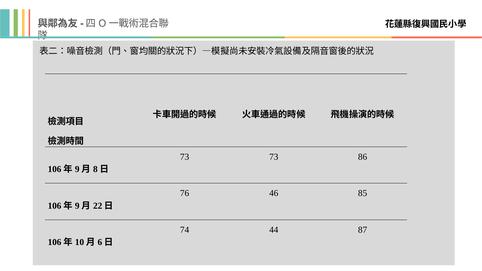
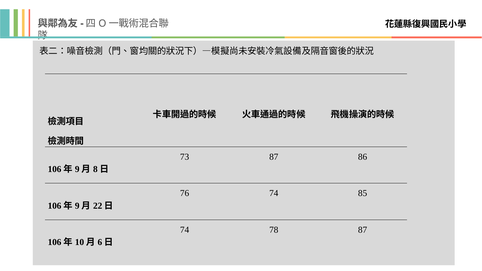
73 73: 73 -> 87
76 46: 46 -> 74
44: 44 -> 78
